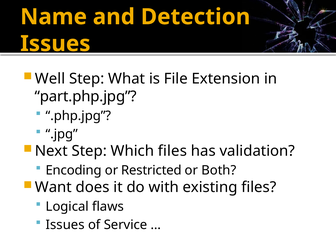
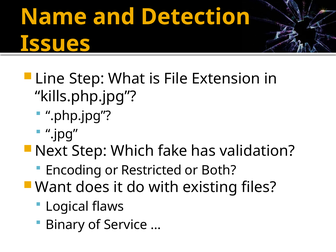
Well: Well -> Line
part.php.jpg: part.php.jpg -> kills.php.jpg
Which files: files -> fake
Issues at (65, 225): Issues -> Binary
